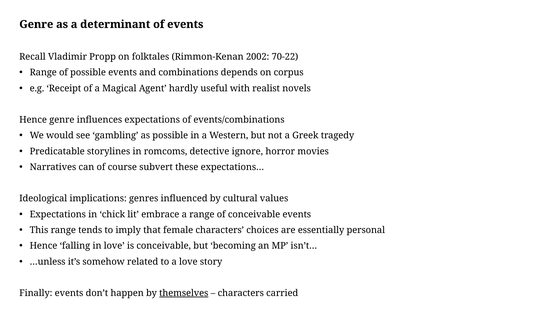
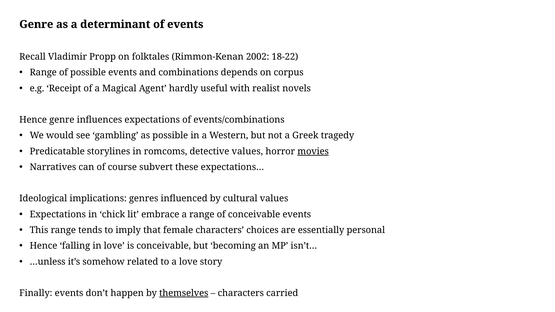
70-22: 70-22 -> 18-22
detective ignore: ignore -> values
movies underline: none -> present
